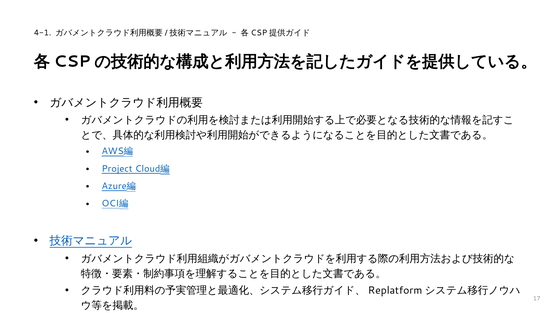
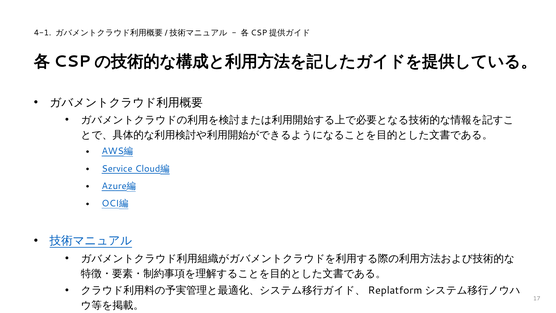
Project: Project -> Service
